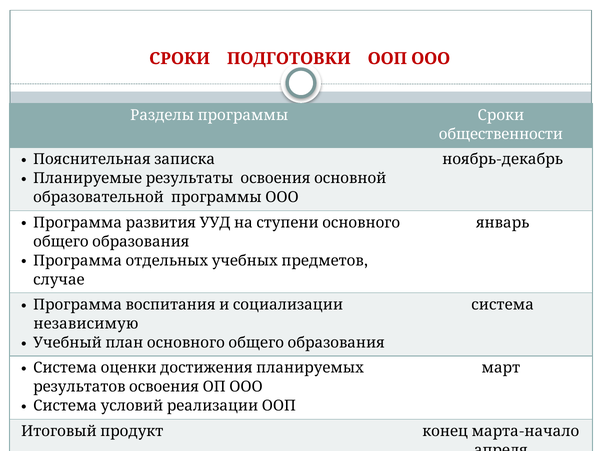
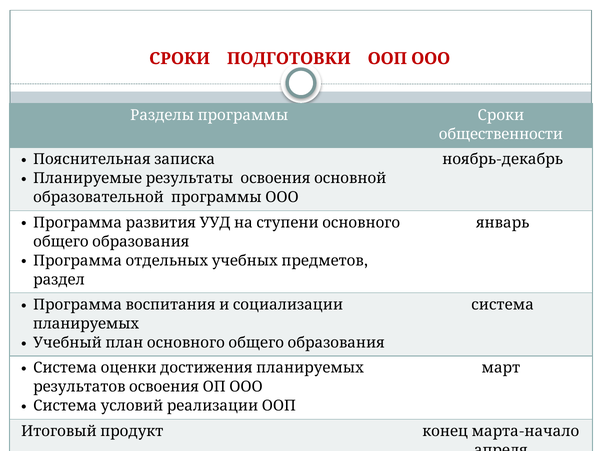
случае: случае -> раздел
независимую: независимую -> планируемых
